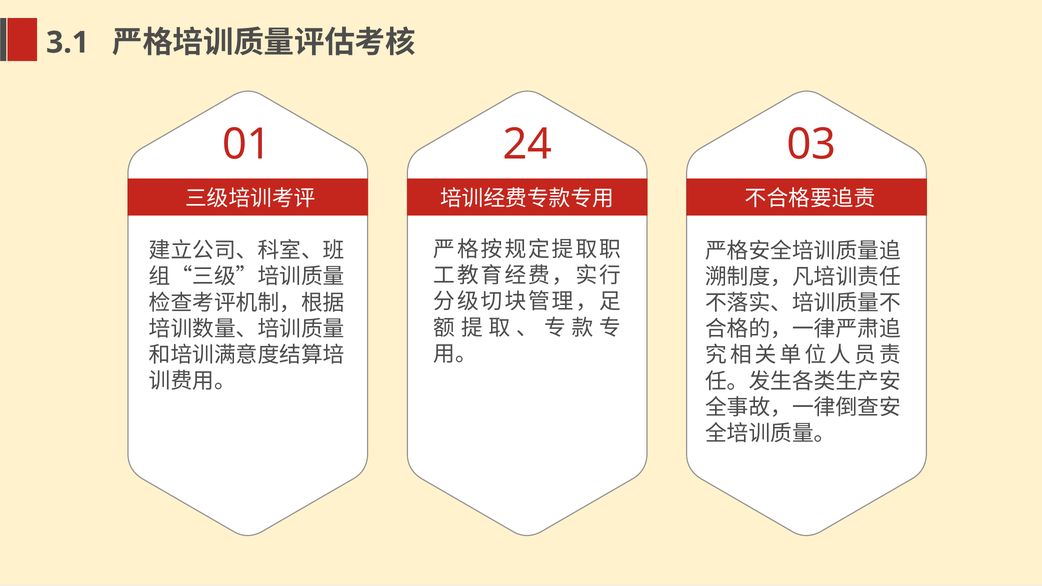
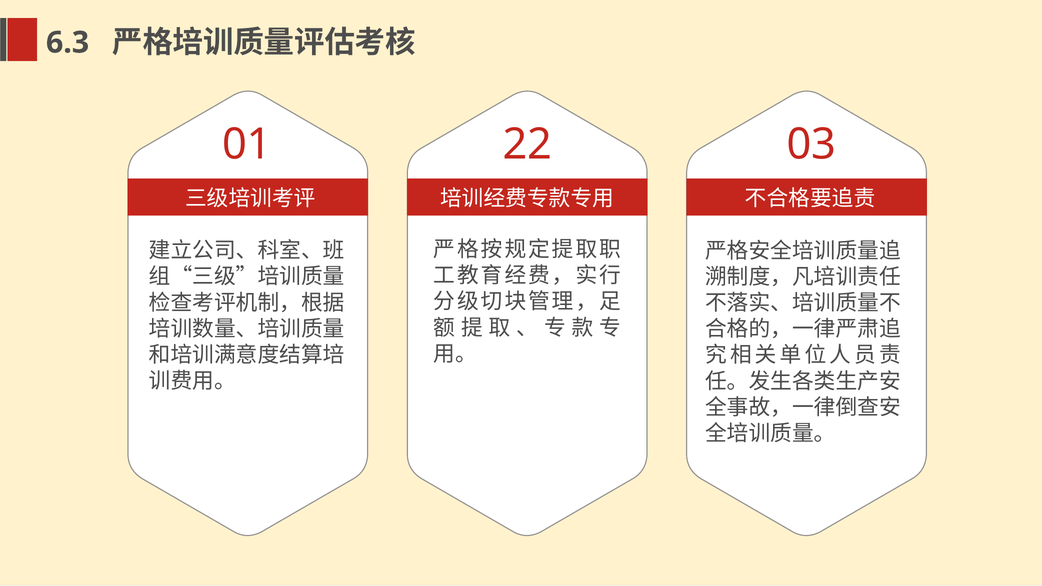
3.1: 3.1 -> 6.3
24: 24 -> 22
